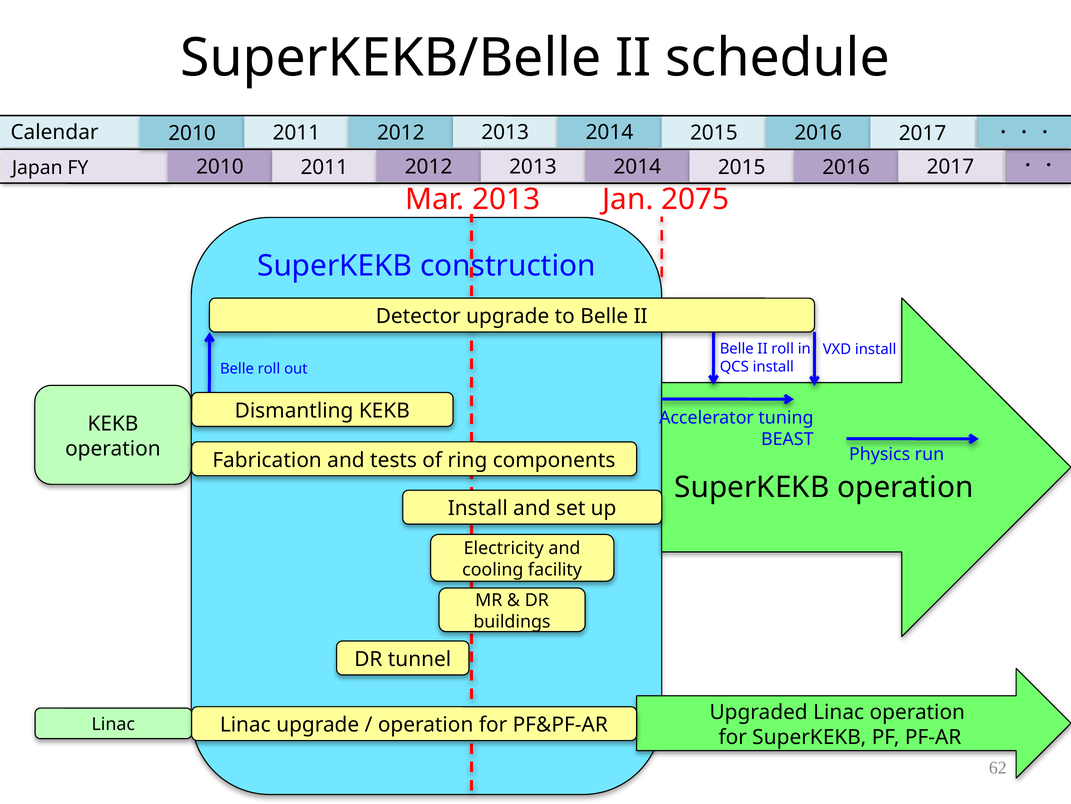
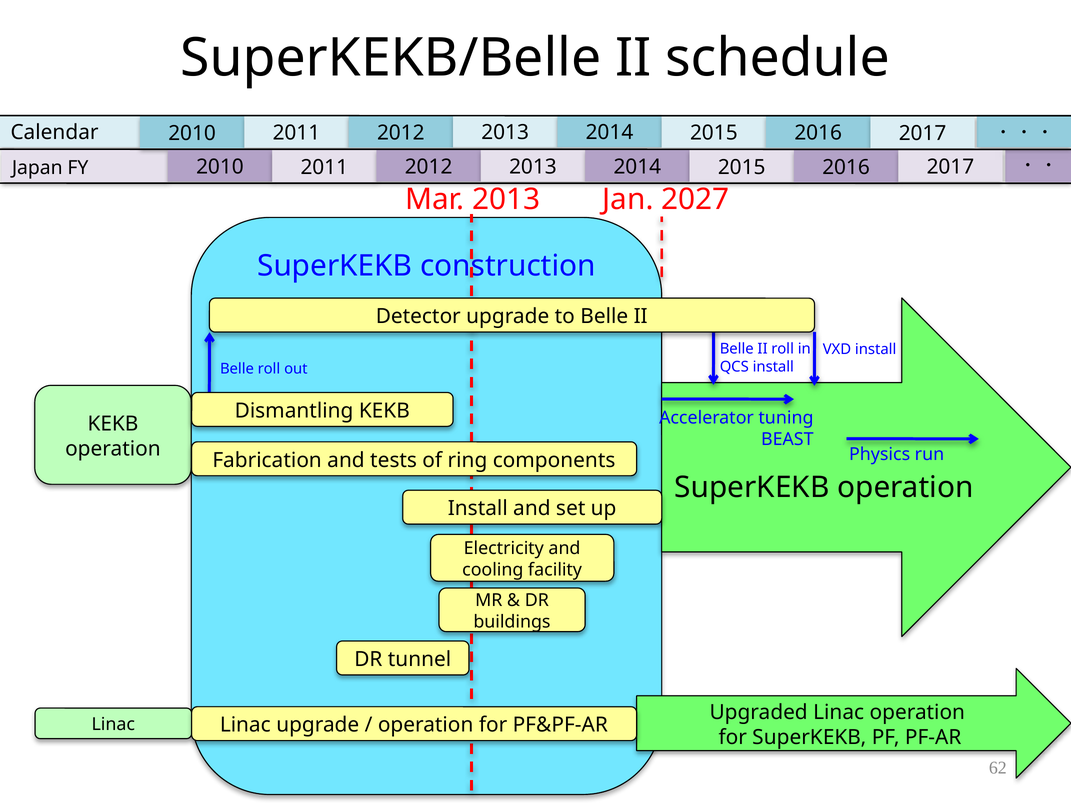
2075: 2075 -> 2027
